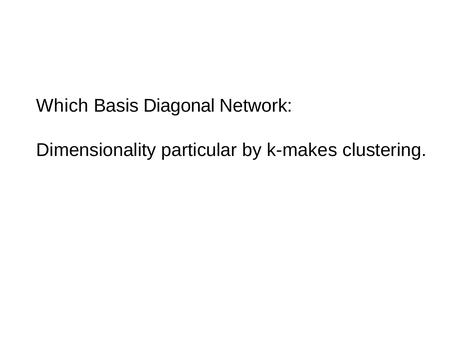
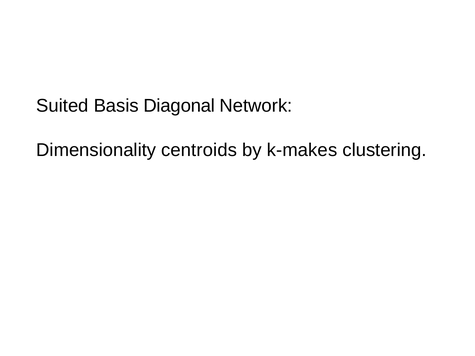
Which: Which -> Suited
particular: particular -> centroids
